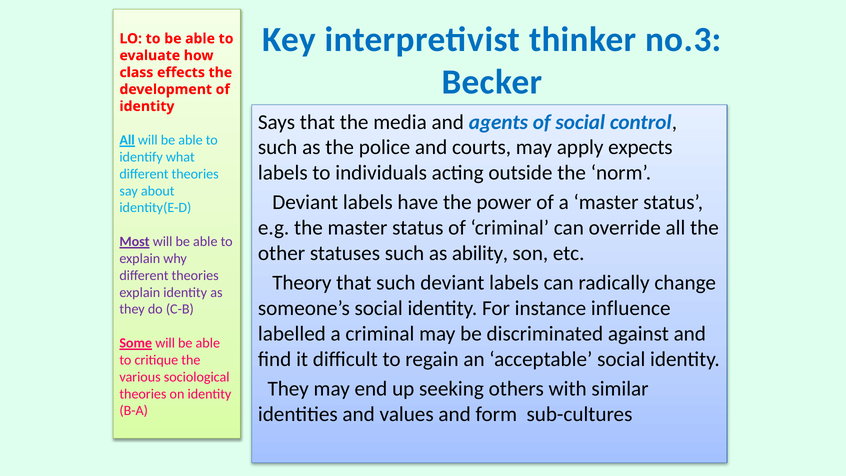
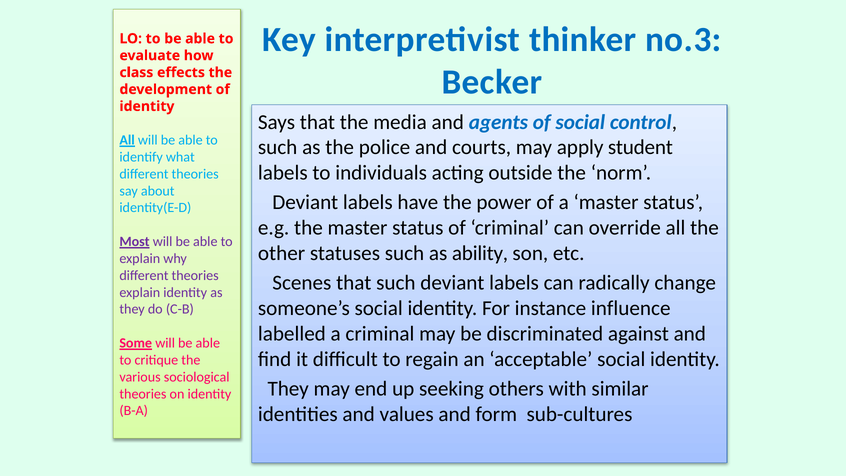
expects: expects -> student
Theory: Theory -> Scenes
